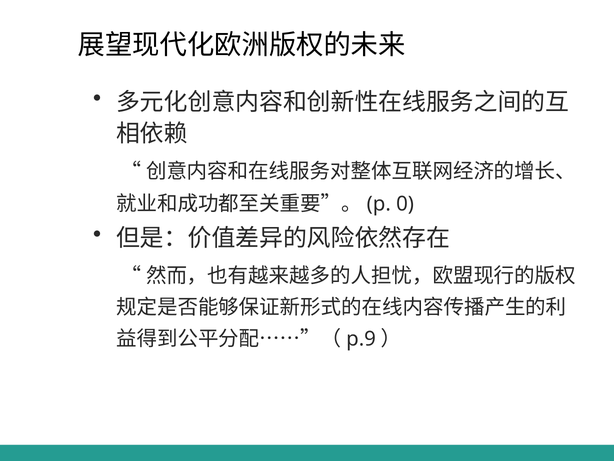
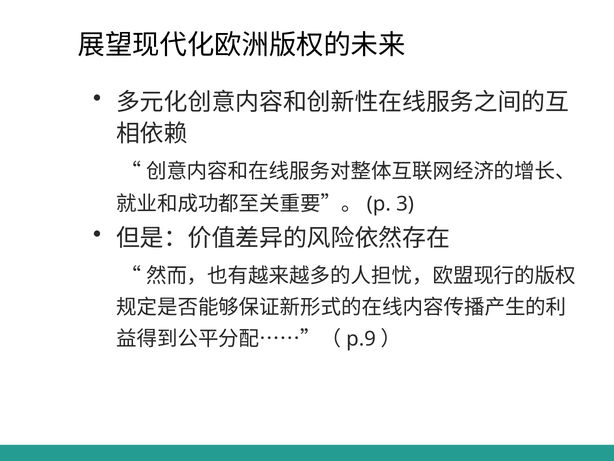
0: 0 -> 3
